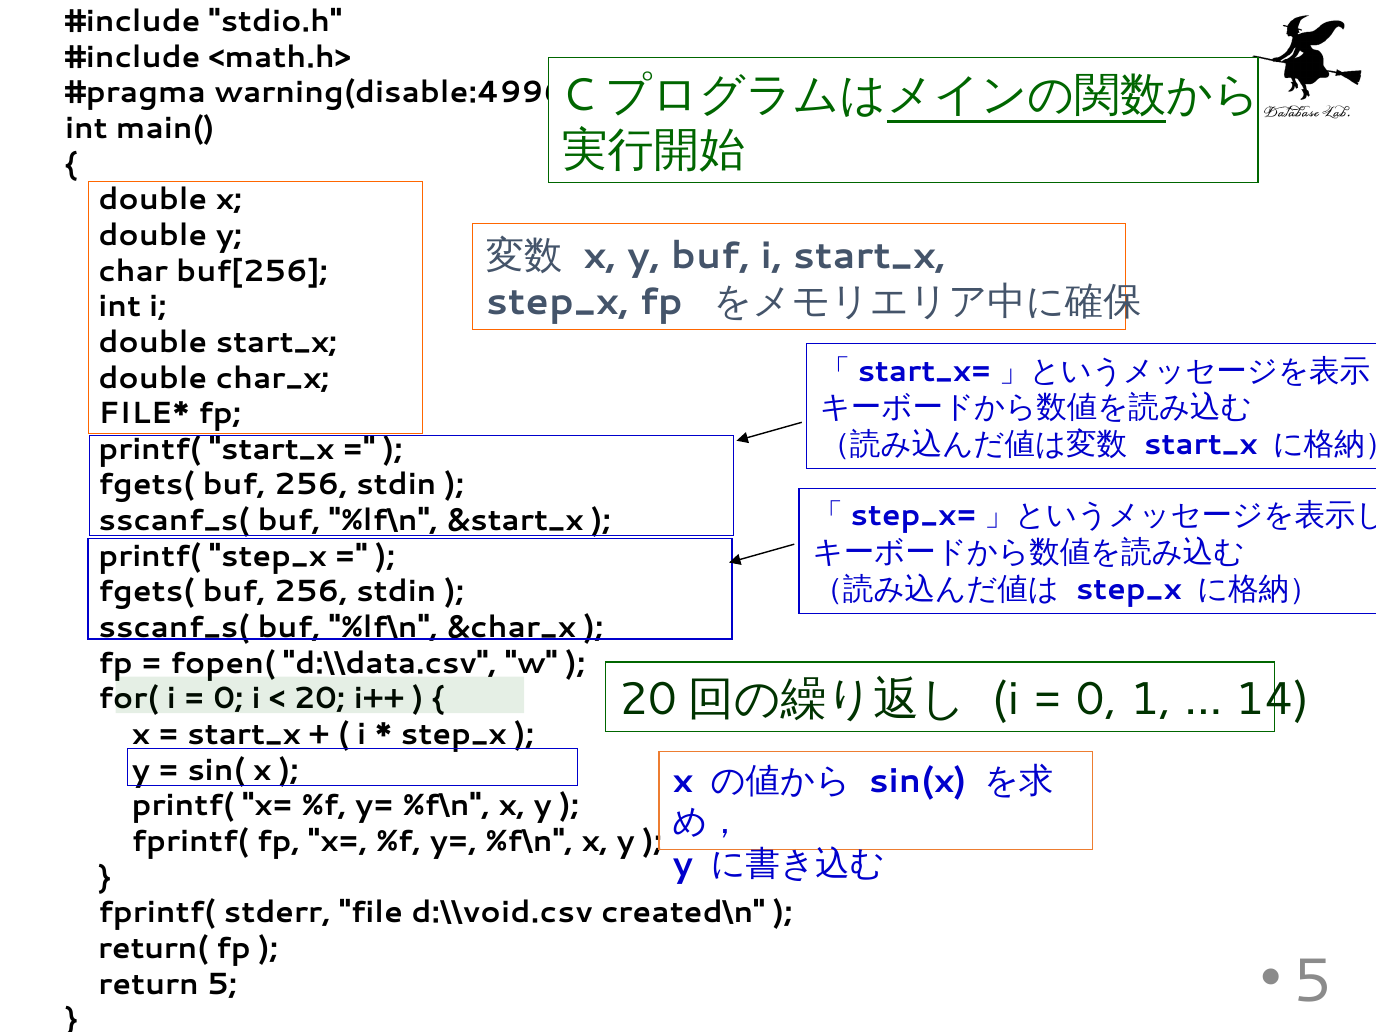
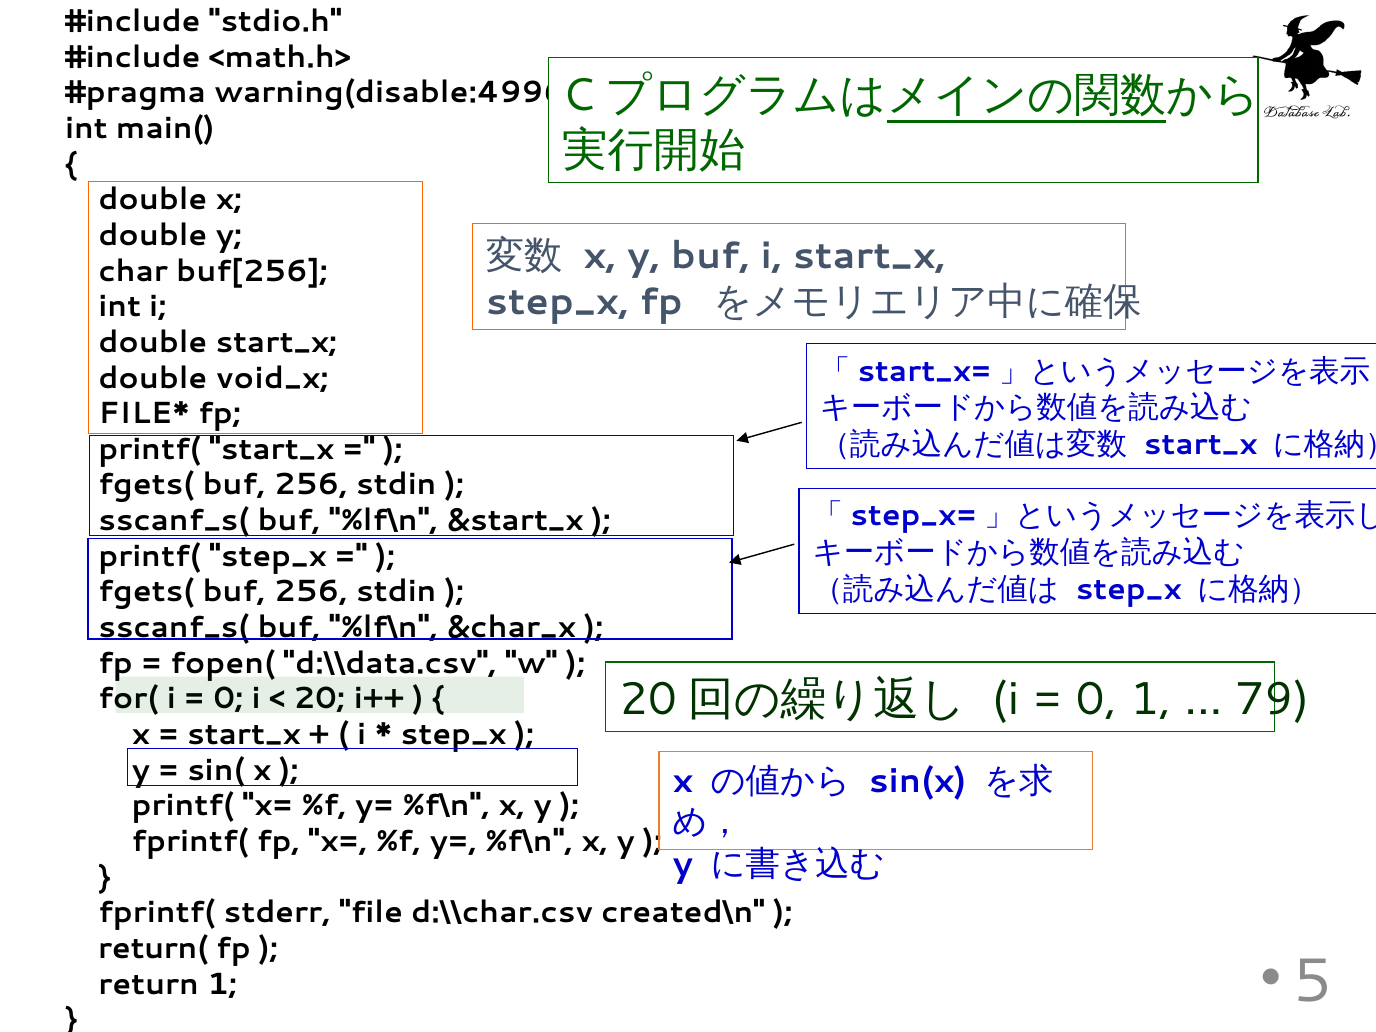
char_x: char_x -> void_x
14: 14 -> 79
d:\\void.csv: d:\\void.csv -> d:\\char.csv
return 5: 5 -> 1
